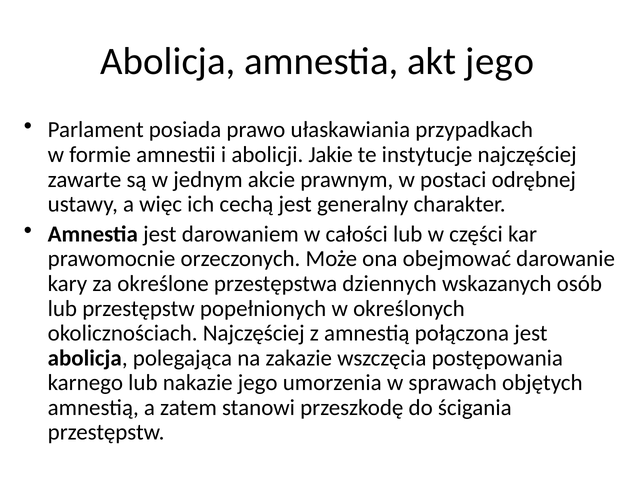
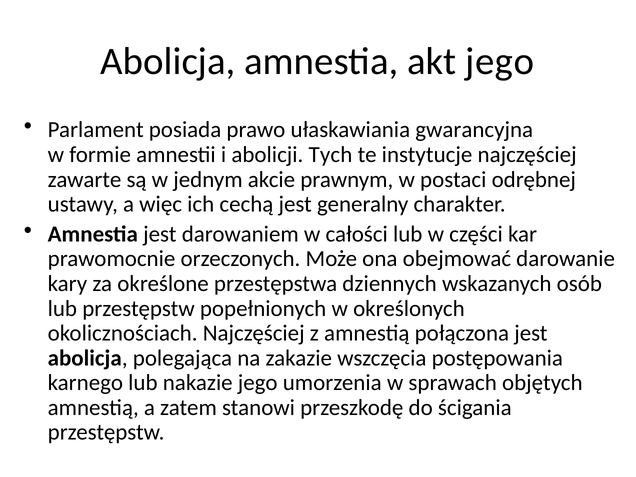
przypadkach: przypadkach -> gwarancyjna
Jakie: Jakie -> Tych
